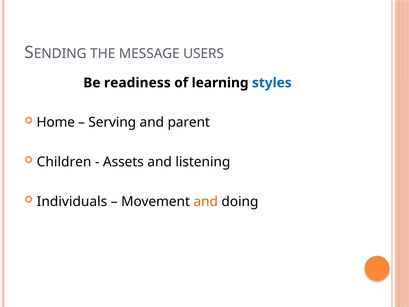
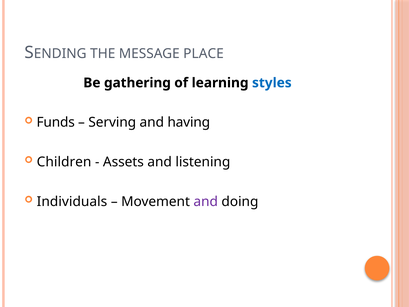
USERS: USERS -> PLACE
readiness: readiness -> gathering
Home: Home -> Funds
parent: parent -> having
and at (206, 201) colour: orange -> purple
